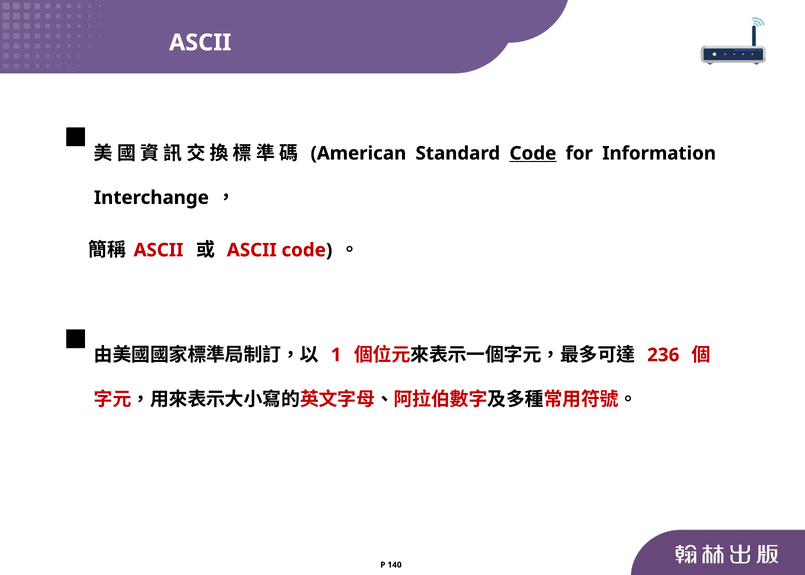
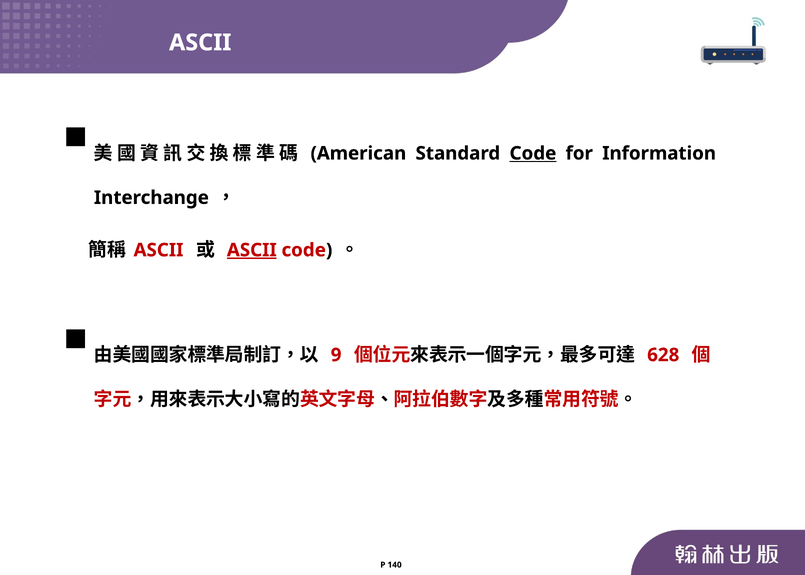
ASCII at (252, 250) underline: none -> present
1: 1 -> 9
236: 236 -> 628
